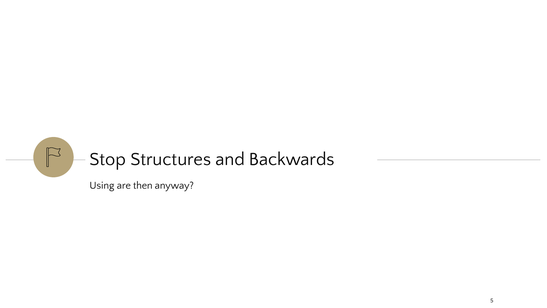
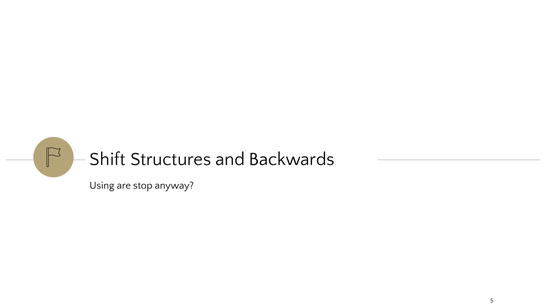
Stop: Stop -> Shift
then: then -> stop
